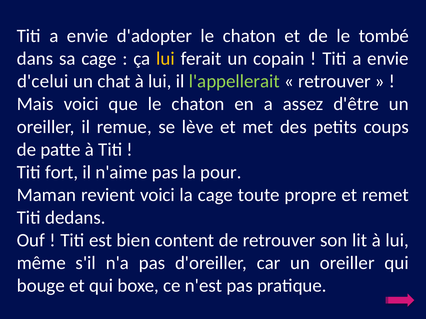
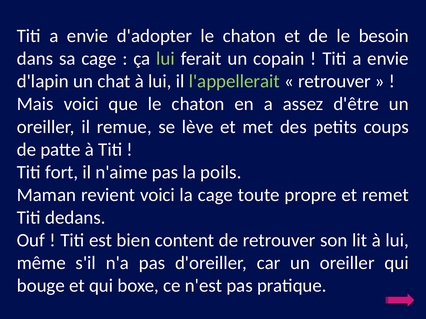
tombé: tombé -> besoin
lui at (166, 59) colour: yellow -> light green
d'celui: d'celui -> d'lapin
pour: pour -> poils
